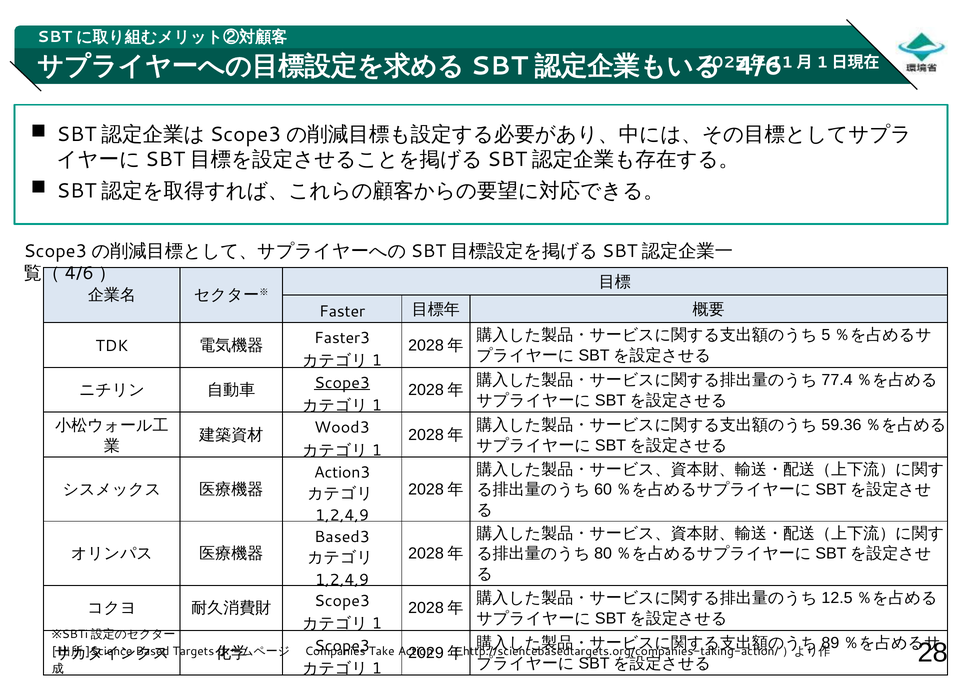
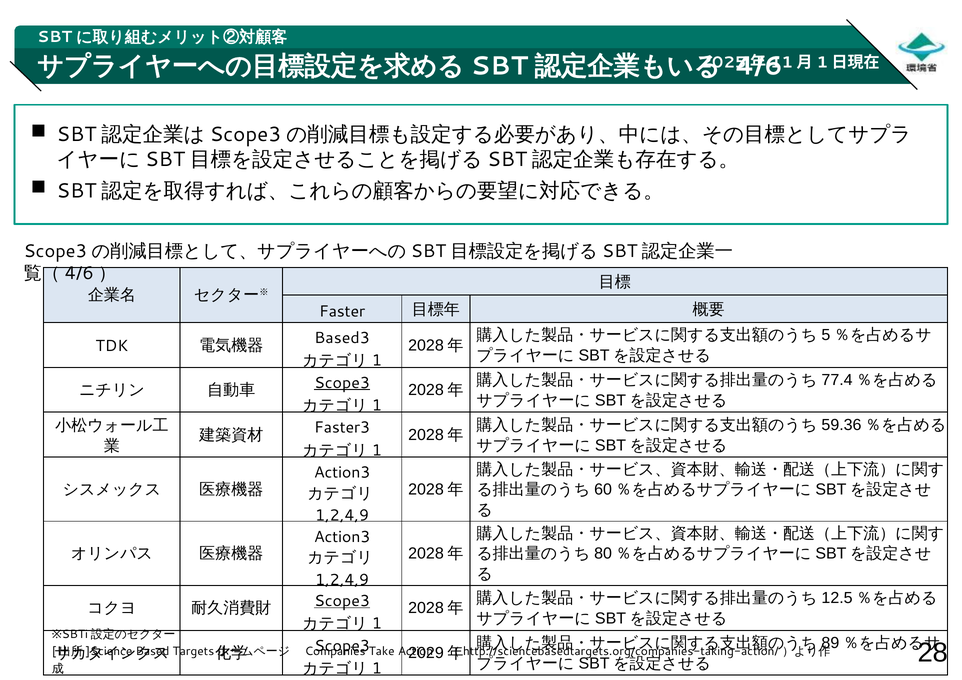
Faster3: Faster3 -> Based3
Wood3: Wood3 -> Faster3
Based3 at (342, 537): Based3 -> Action3
Scope3 at (342, 601) underline: none -> present
